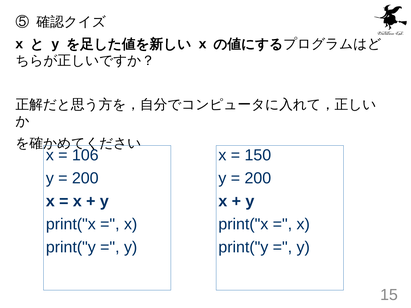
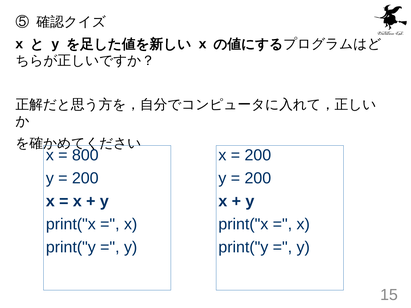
106: 106 -> 800
150 at (258, 155): 150 -> 200
